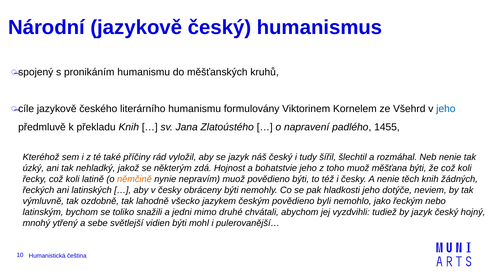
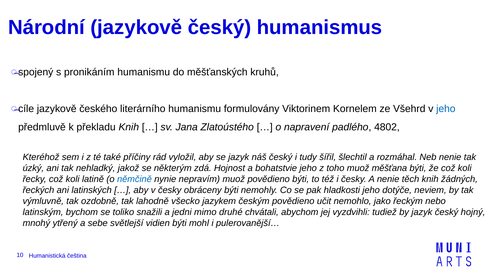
1455: 1455 -> 4802
němčině colour: orange -> blue
byli: byli -> učit
